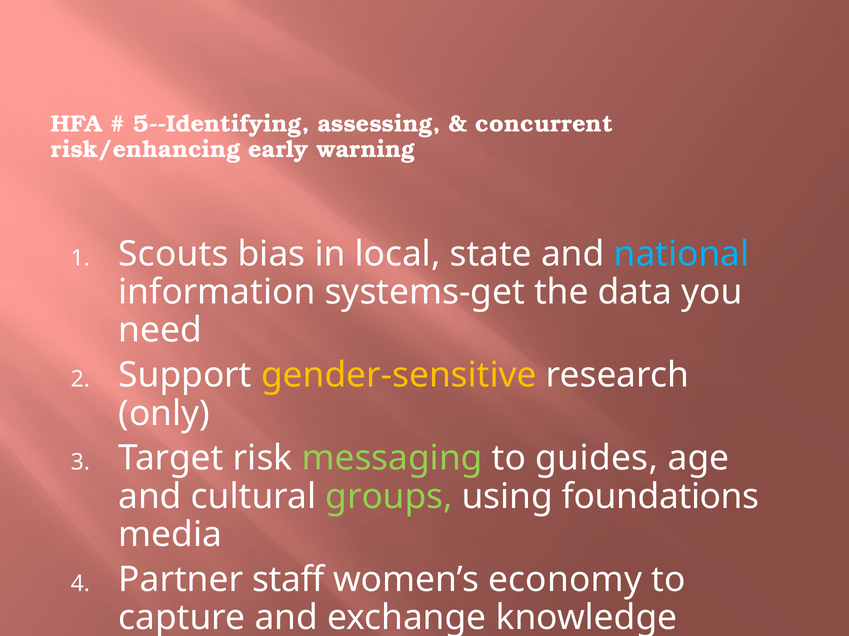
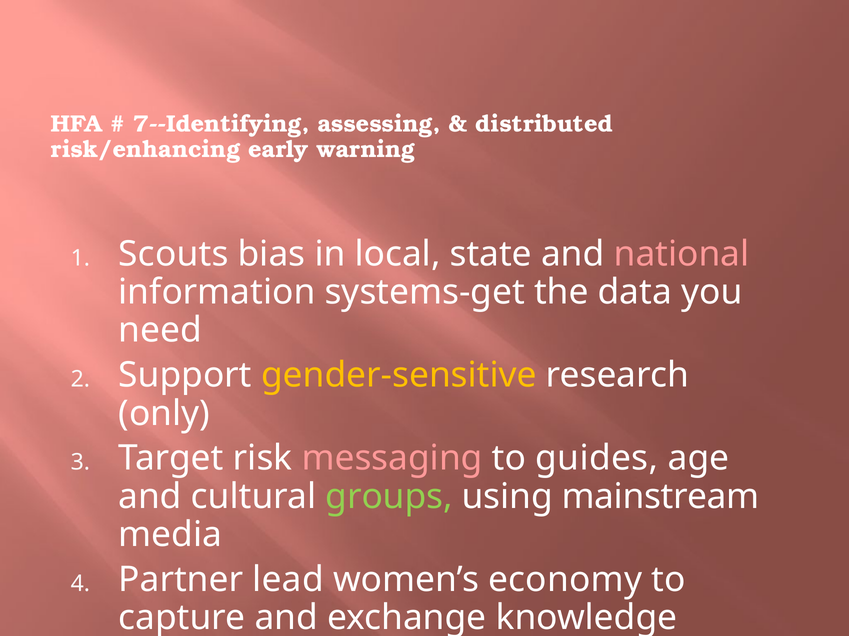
5--Identifying: 5--Identifying -> 7--Identifying
concurrent: concurrent -> distributed
national colour: light blue -> pink
messaging colour: light green -> pink
foundations: foundations -> mainstream
staff: staff -> lead
